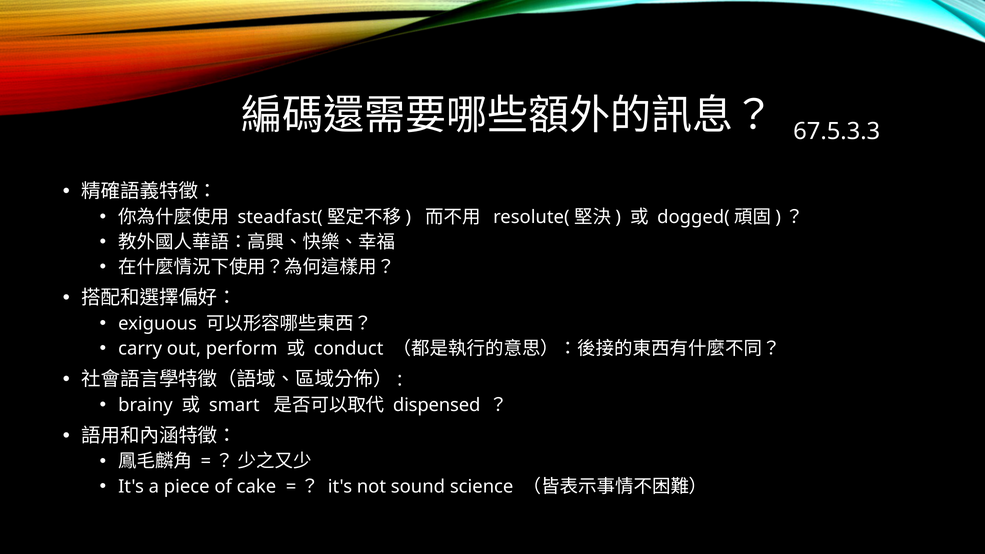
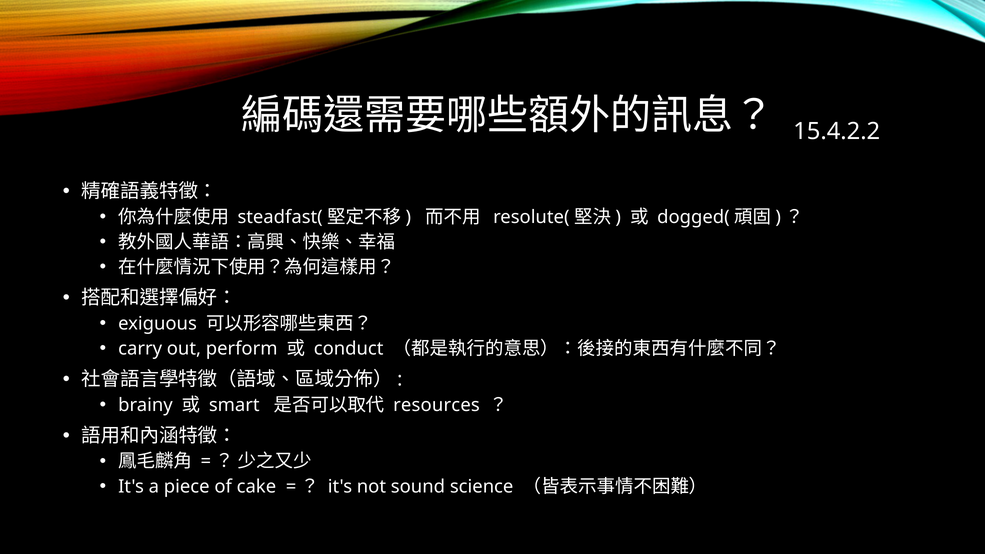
67.5.3.3: 67.5.3.3 -> 15.4.2.2
dispensed: dispensed -> resources
